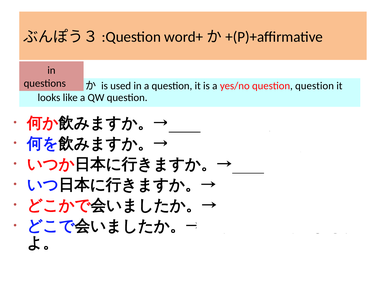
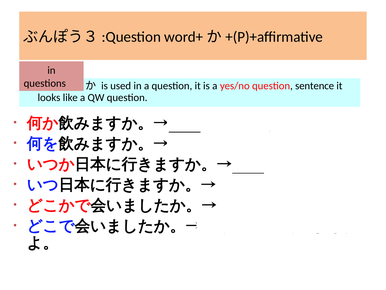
question question: question -> sentence
